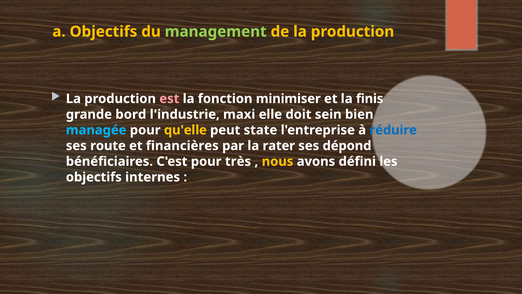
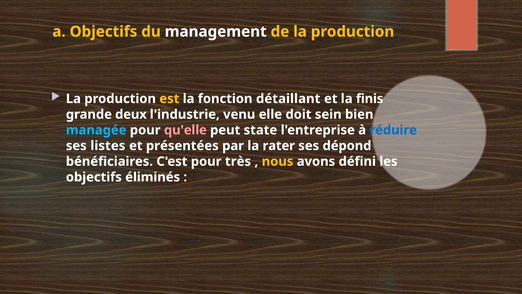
management colour: light green -> white
est colour: pink -> yellow
minimiser: minimiser -> détaillant
bord: bord -> deux
maxi: maxi -> venu
qu'elle colour: yellow -> pink
route: route -> listes
financières: financières -> présentées
internes: internes -> éliminés
